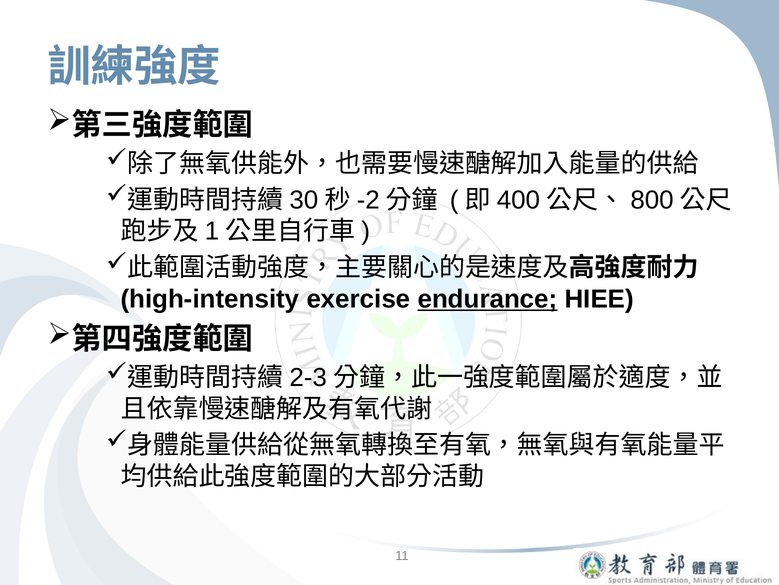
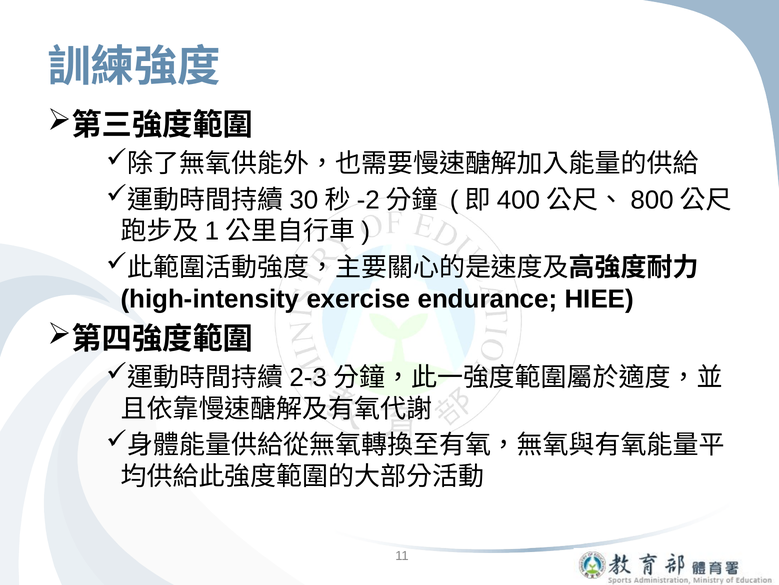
endurance underline: present -> none
